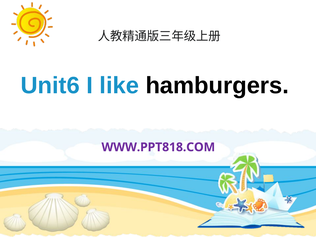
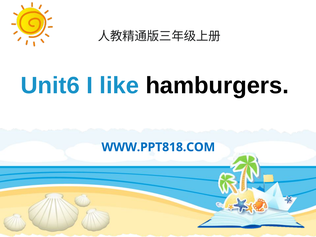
WWW.PPT818.COM colour: purple -> blue
